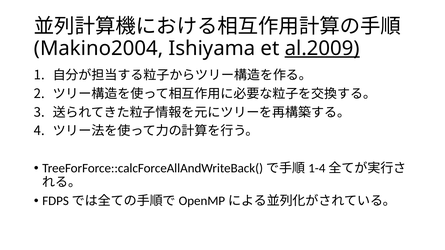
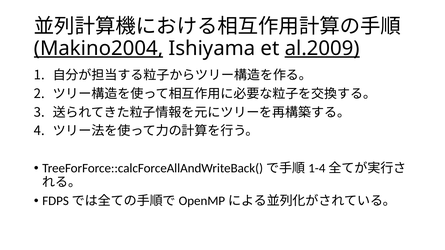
Makino2004 underline: none -> present
